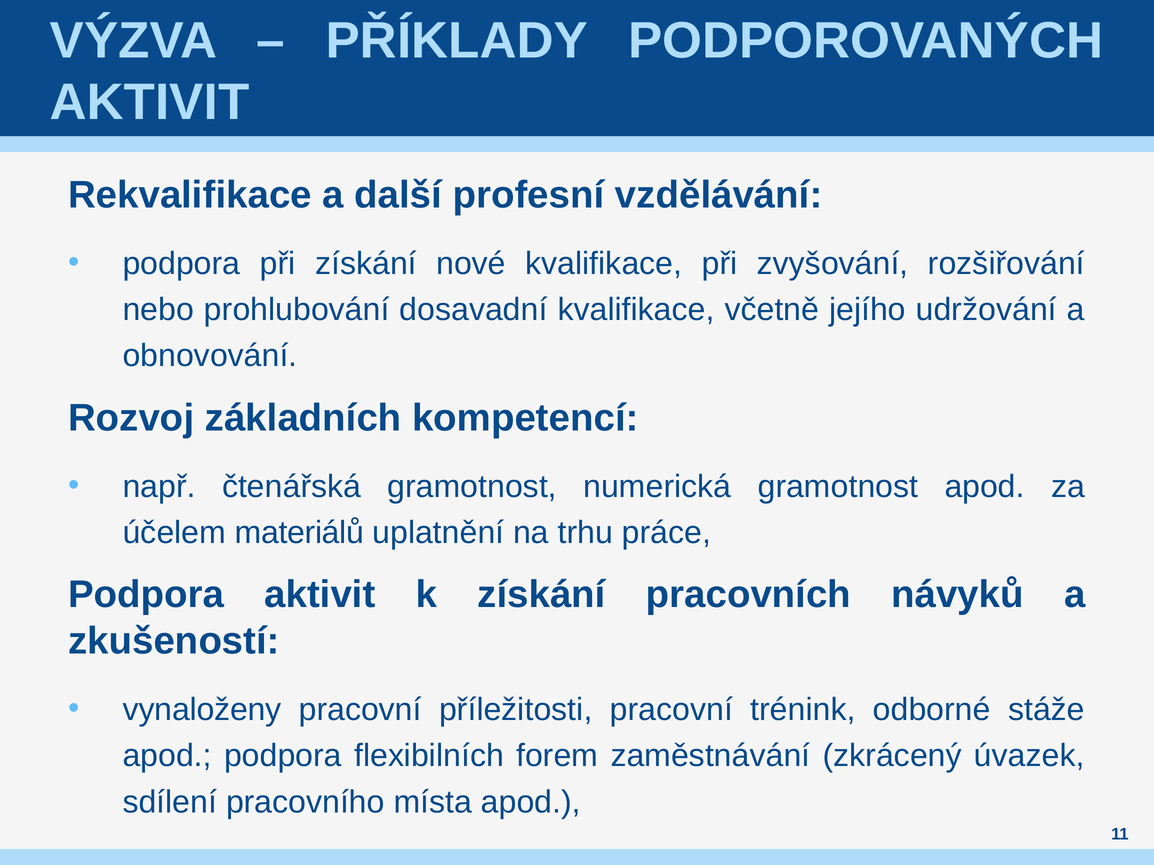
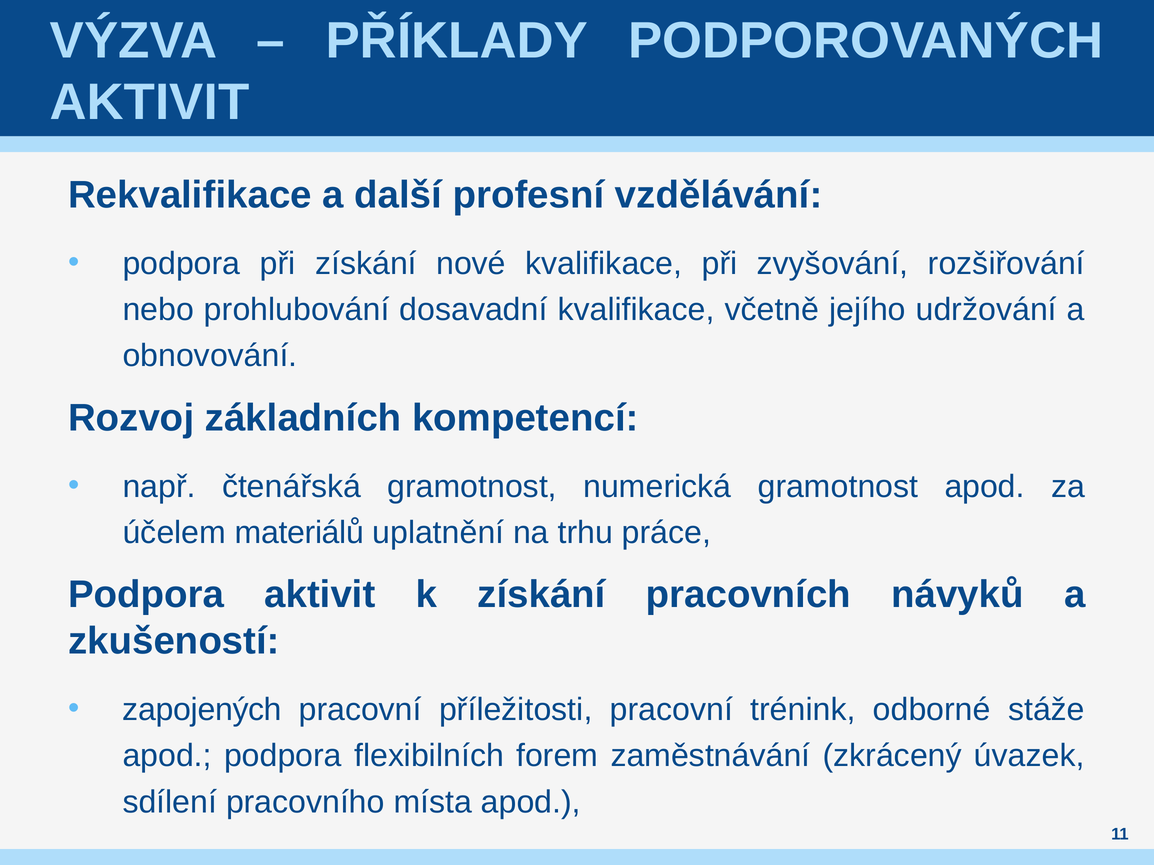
vynaloženy: vynaloženy -> zapojených
